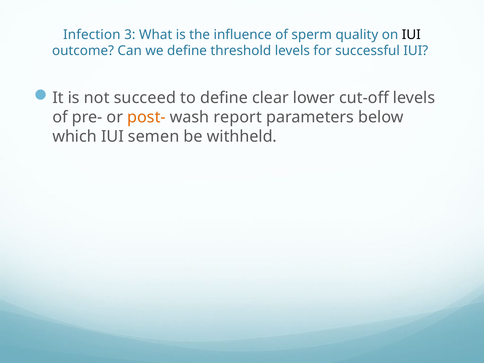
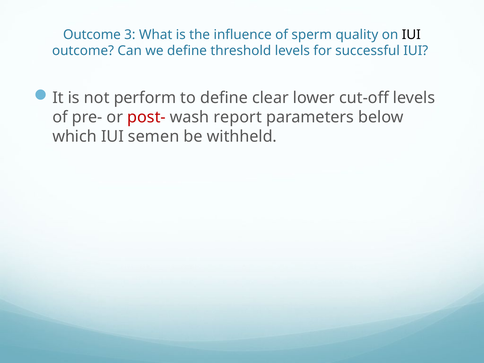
Infection at (92, 35): Infection -> Outcome
succeed: succeed -> perform
post- colour: orange -> red
